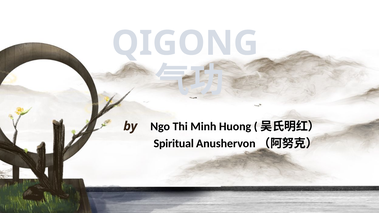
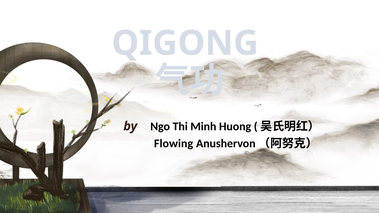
Spiritual: Spiritual -> Flowing
